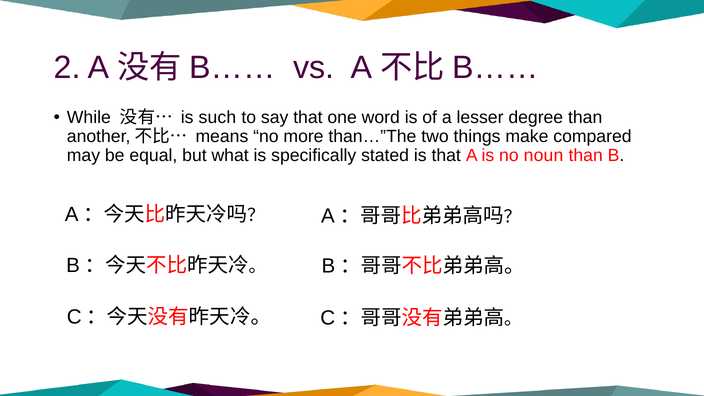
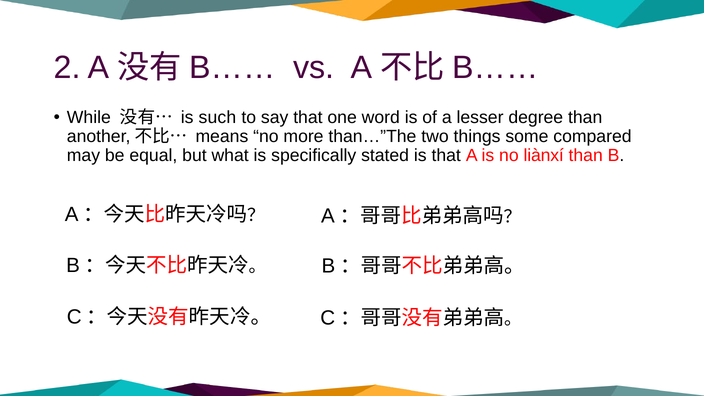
make: make -> some
noun: noun -> liànxí
